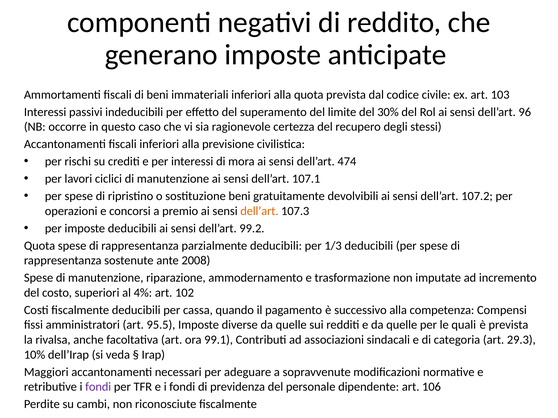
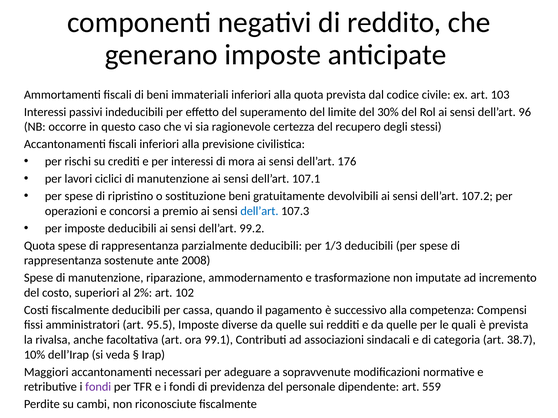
474: 474 -> 176
dell’art at (259, 211) colour: orange -> blue
4%: 4% -> 2%
29.3: 29.3 -> 38.7
106: 106 -> 559
